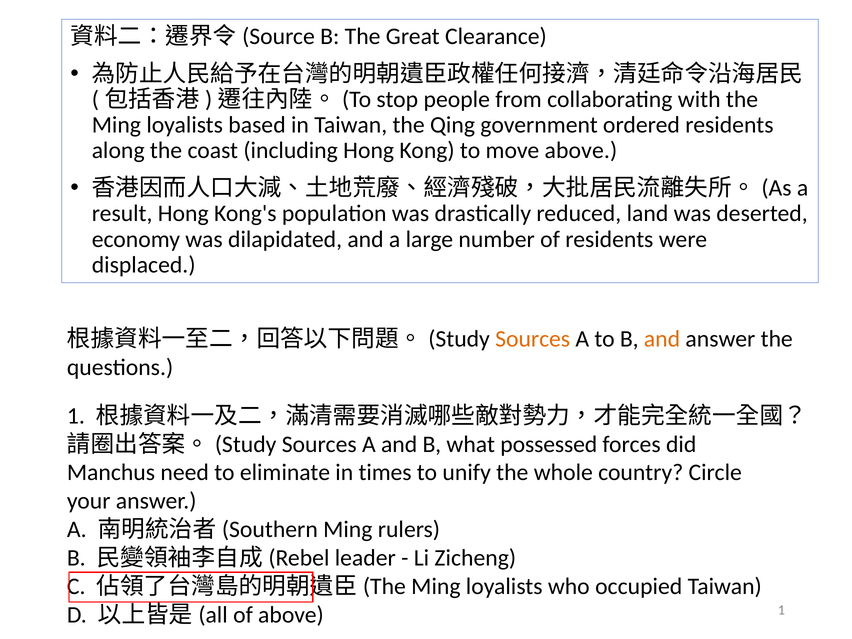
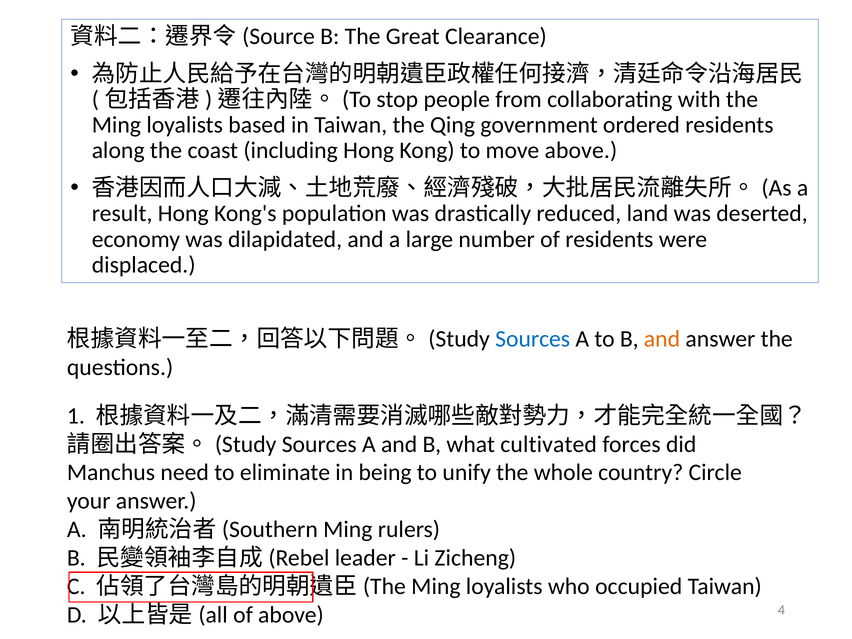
Sources at (533, 339) colour: orange -> blue
possessed: possessed -> cultivated
times: times -> being
above 1: 1 -> 4
